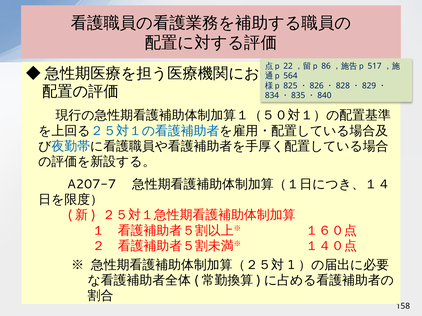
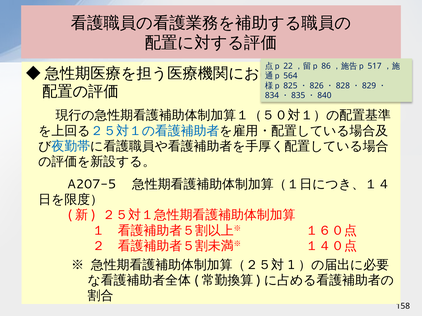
A207-7: A207-7 -> A207-5
